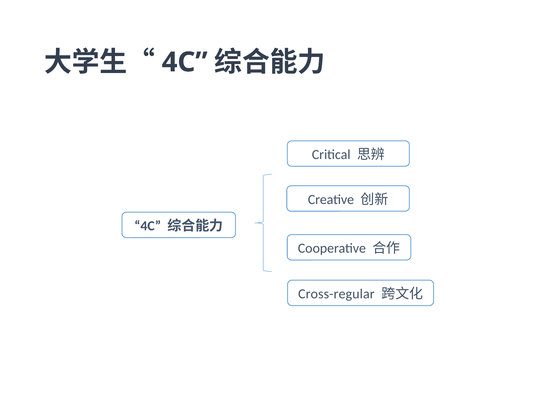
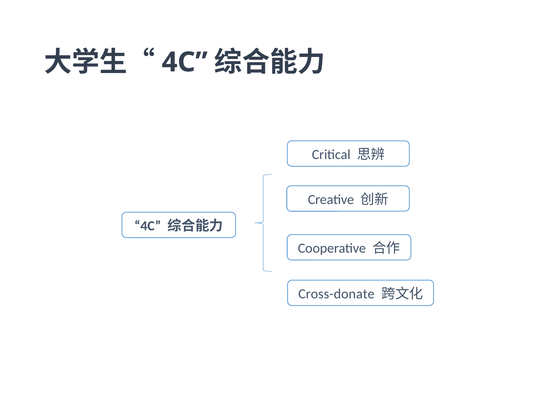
Cross-regular: Cross-regular -> Cross-donate
